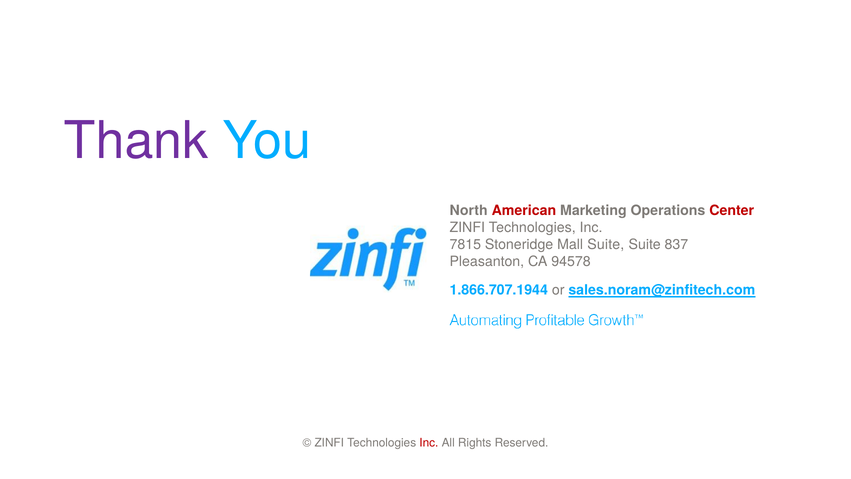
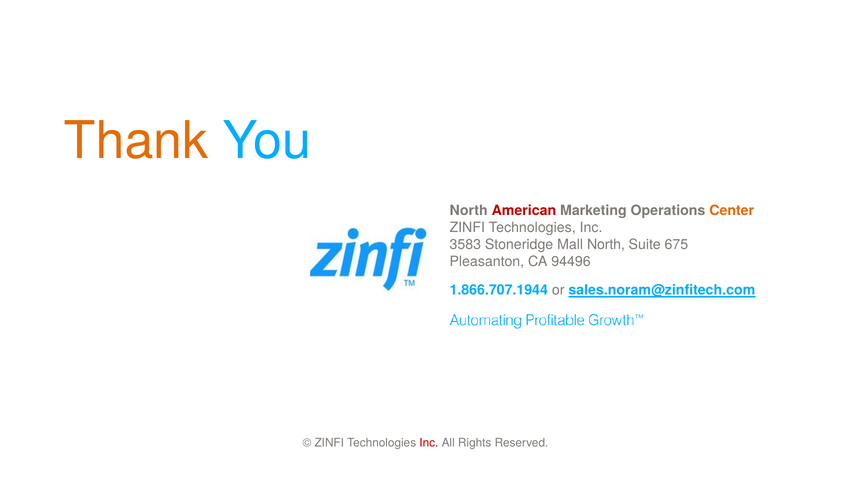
Thank colour: purple -> orange
Center colour: red -> orange
7815: 7815 -> 3583
Mall Suite: Suite -> North
837: 837 -> 675
94578: 94578 -> 94496
